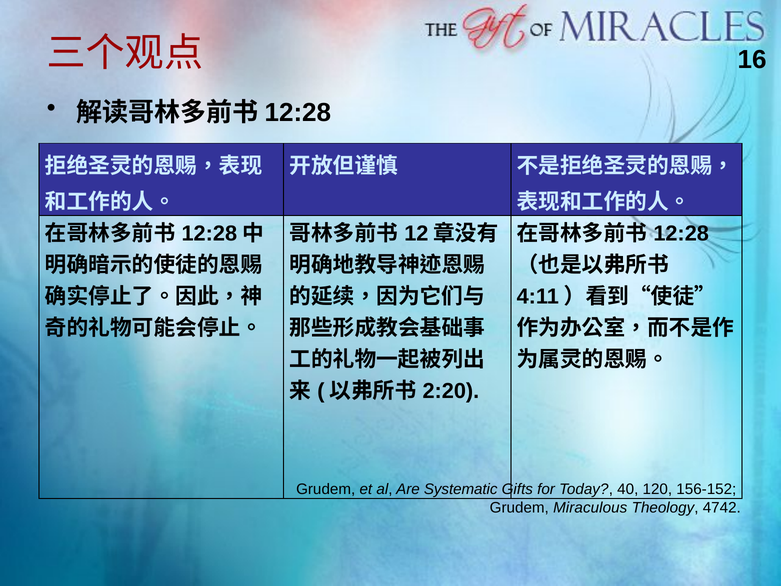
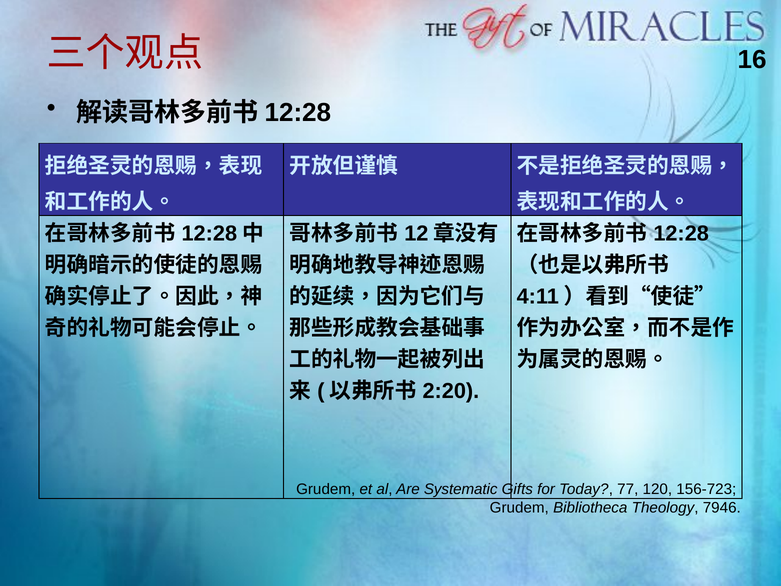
40: 40 -> 77
156-152: 156-152 -> 156-723
Miraculous: Miraculous -> Bibliotheca
4742: 4742 -> 7946
